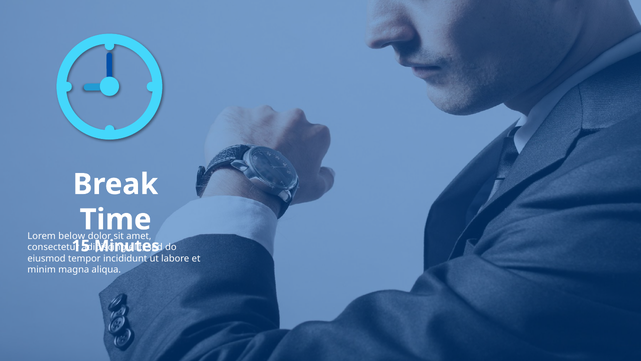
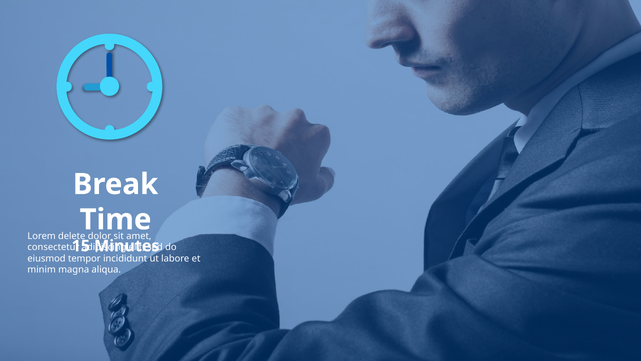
below: below -> delete
